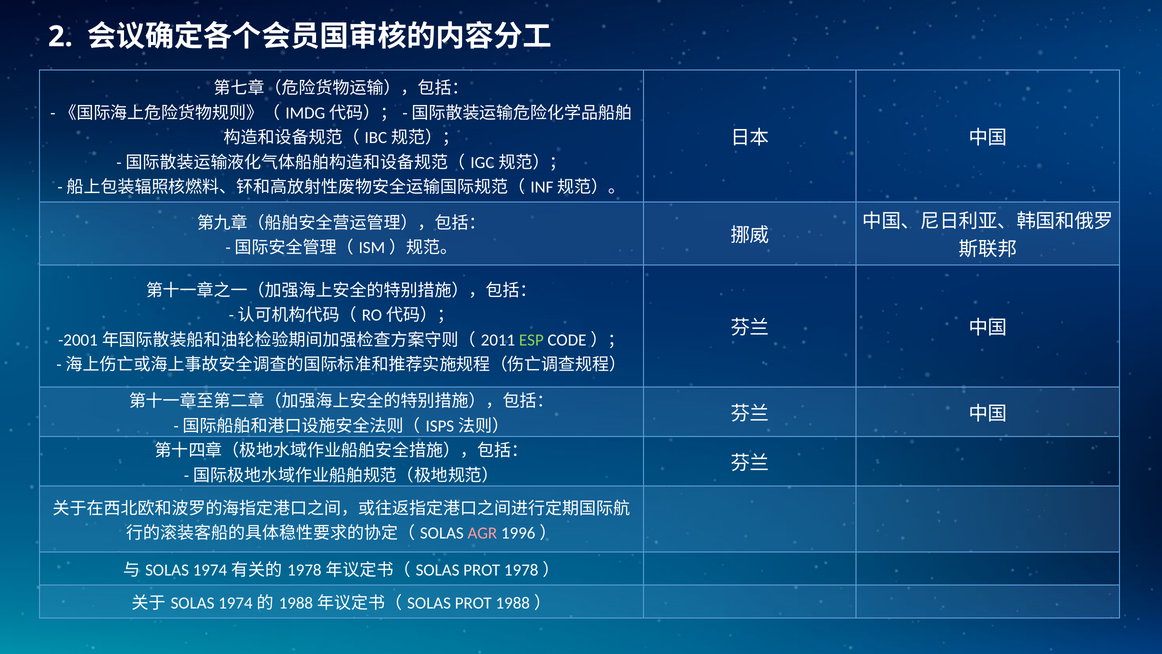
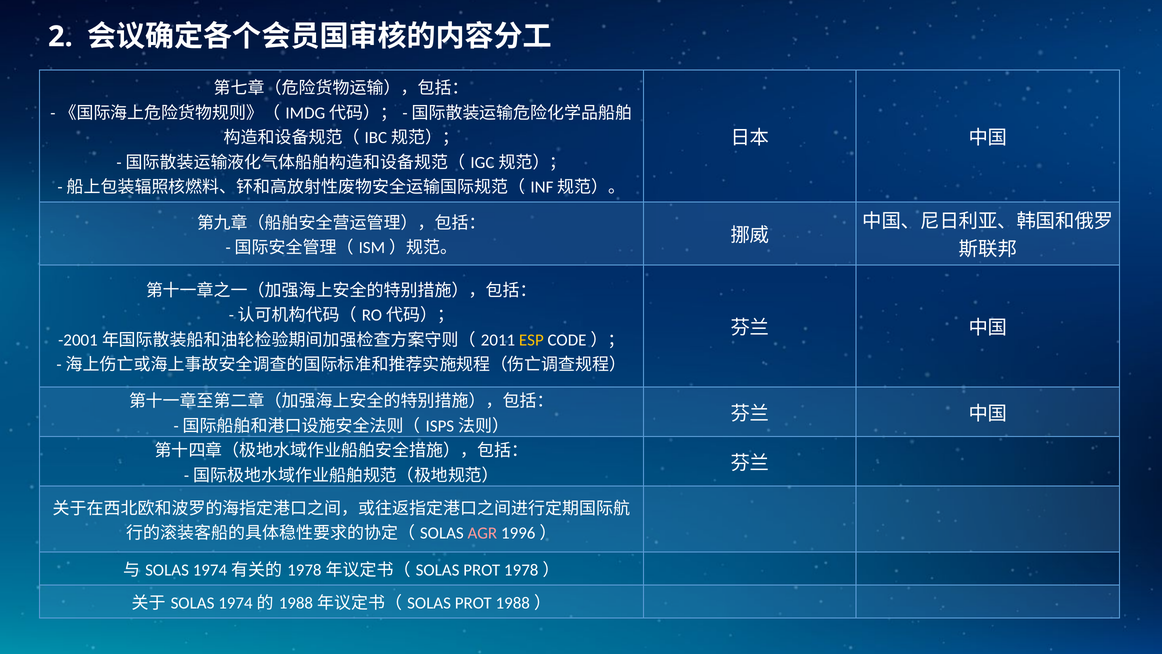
ESP colour: light green -> yellow
